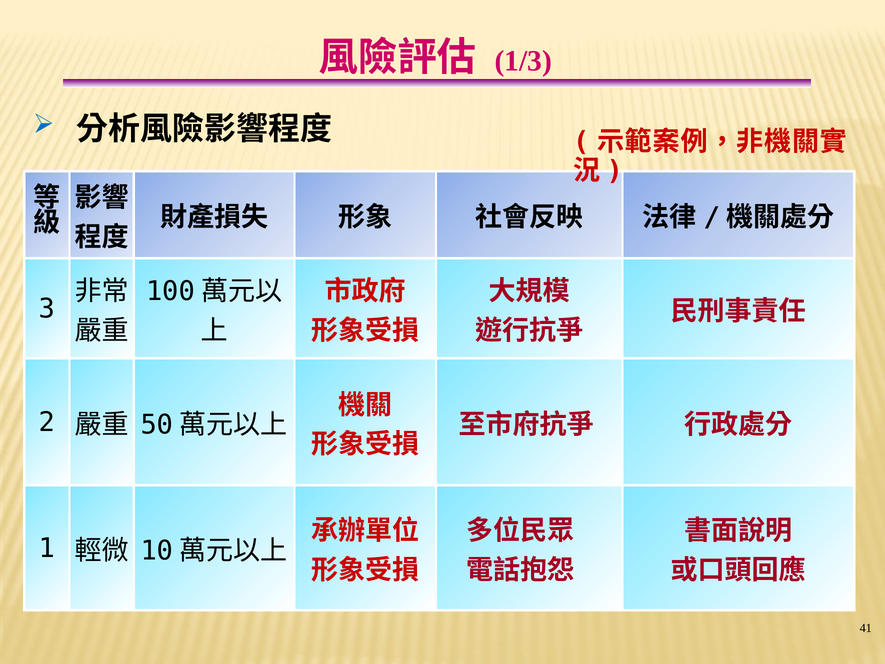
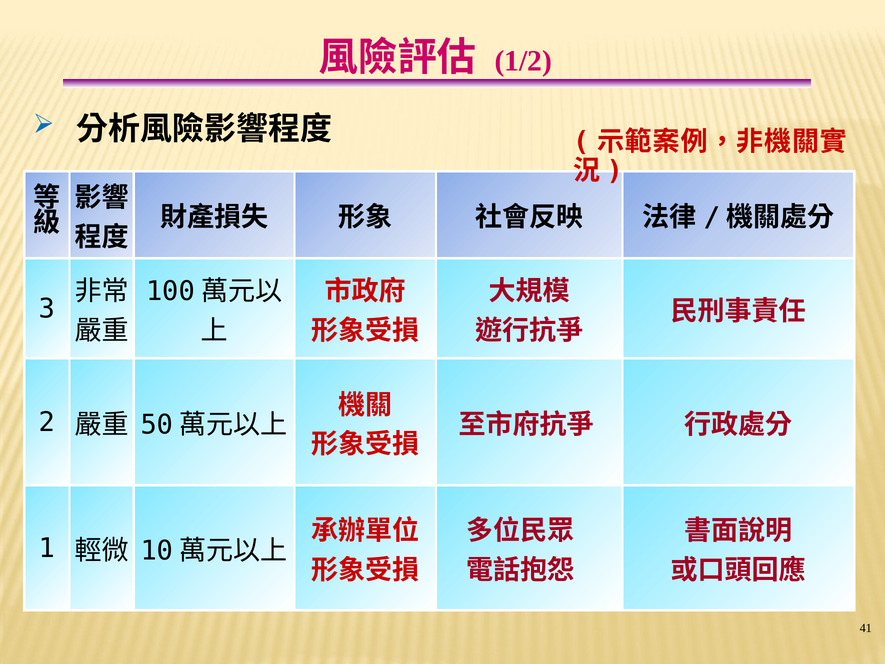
1/3: 1/3 -> 1/2
